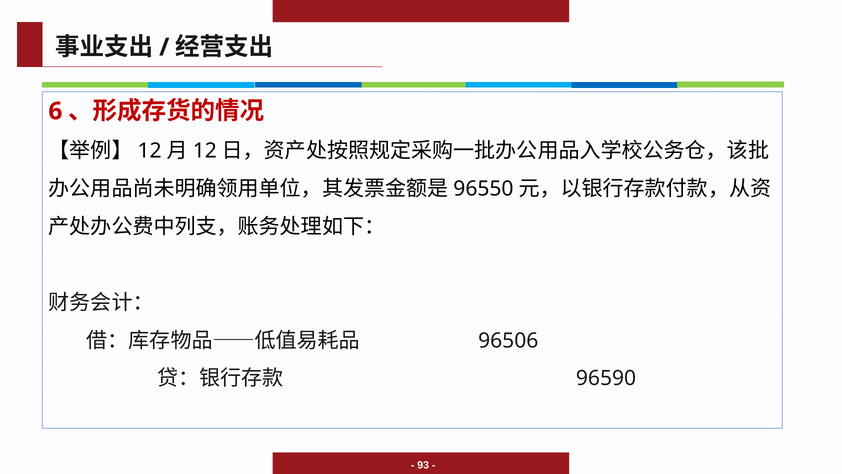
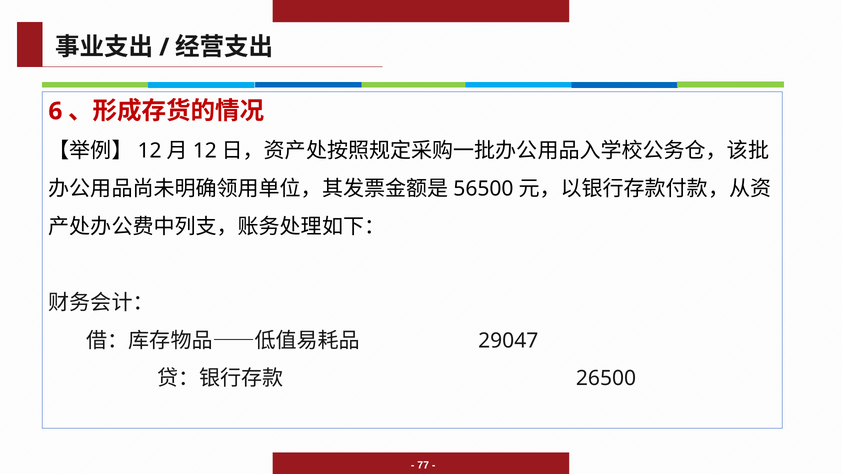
96550: 96550 -> 56500
96506: 96506 -> 29047
96590: 96590 -> 26500
93: 93 -> 77
